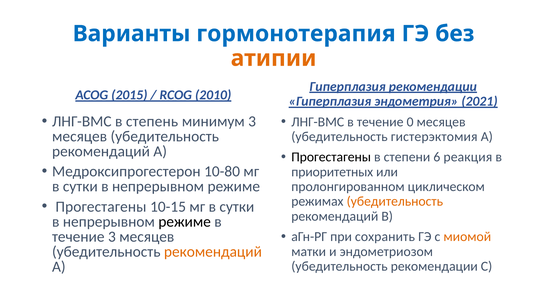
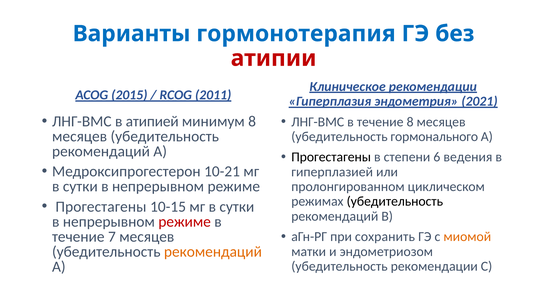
атипии colour: orange -> red
Гиперплазия at (348, 86): Гиперплазия -> Клиническое
2010: 2010 -> 2011
степень: степень -> атипией
минимум 3: 3 -> 8
течение 0: 0 -> 8
гистерэктомия: гистерэктомия -> гормонального
реакция: реакция -> ведения
10-80: 10-80 -> 10-21
приоритетных: приоритетных -> гиперплазией
убедительность at (395, 201) colour: orange -> black
режиме at (185, 221) colour: black -> red
течение 3: 3 -> 7
